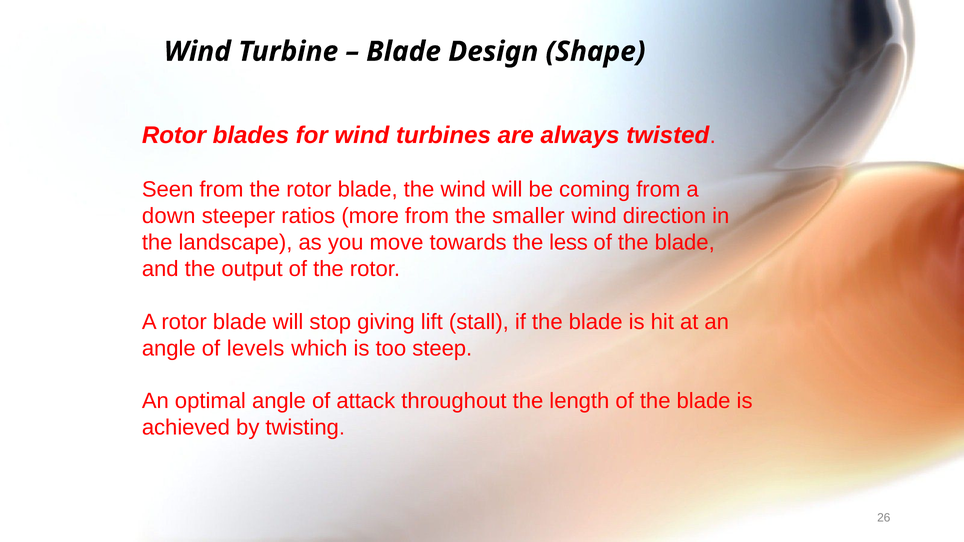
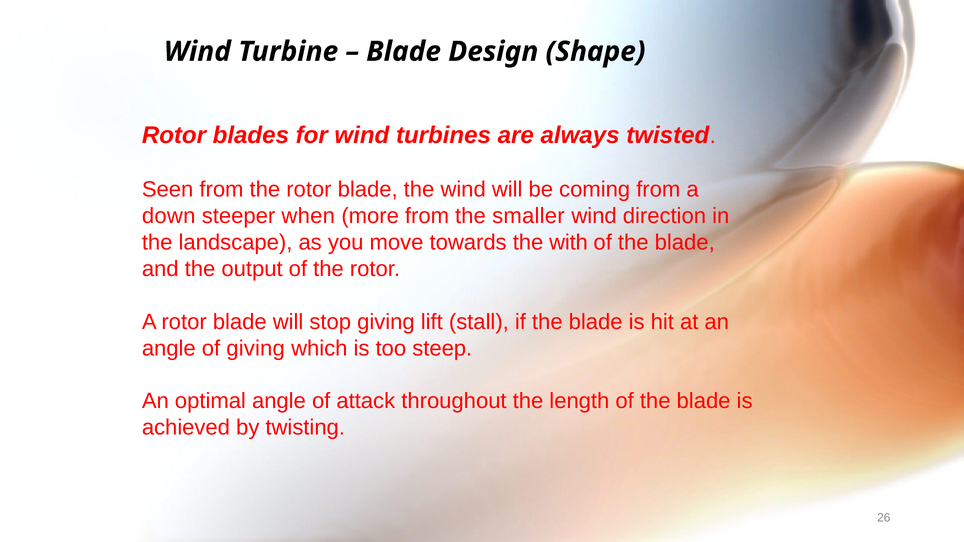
ratios: ratios -> when
less: less -> with
of levels: levels -> giving
